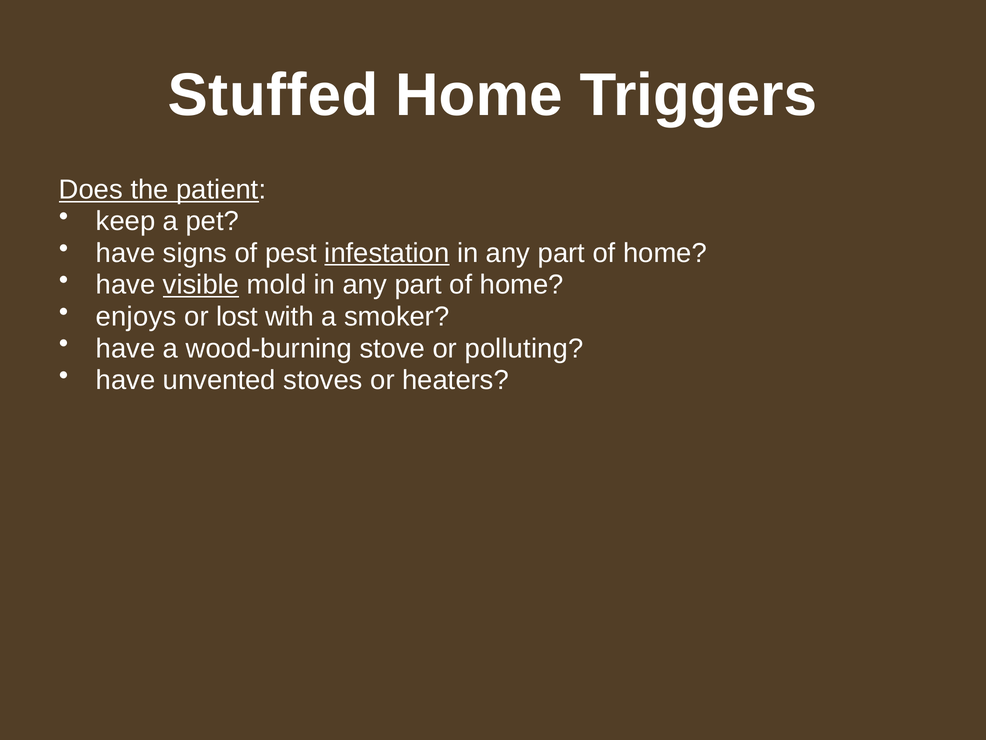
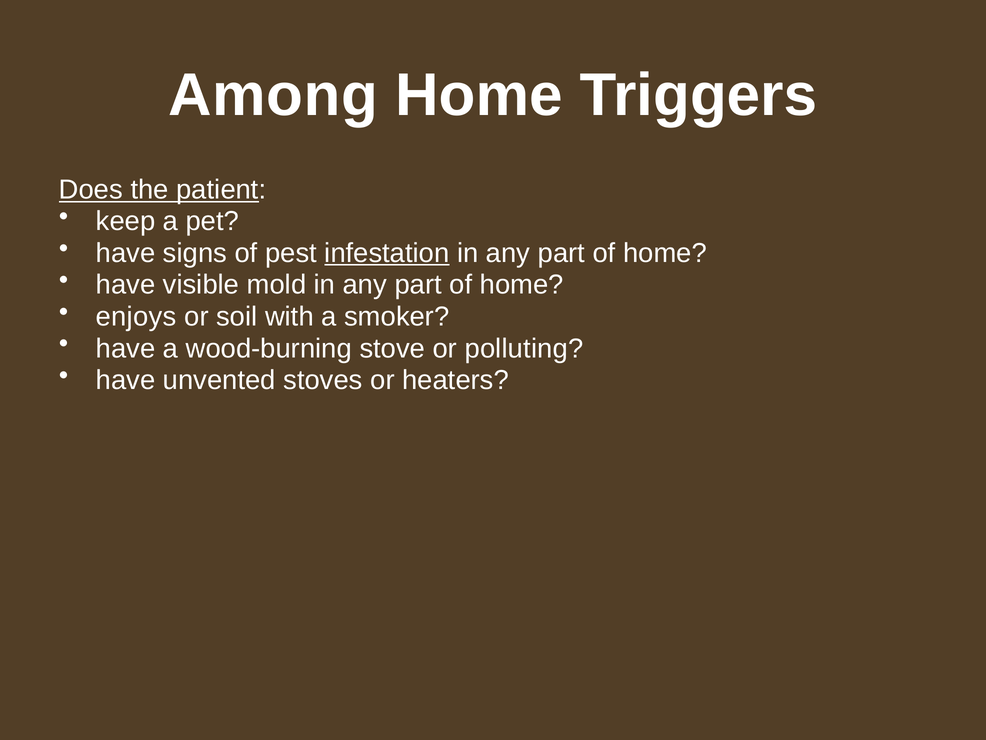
Stuffed: Stuffed -> Among
visible underline: present -> none
lost: lost -> soil
